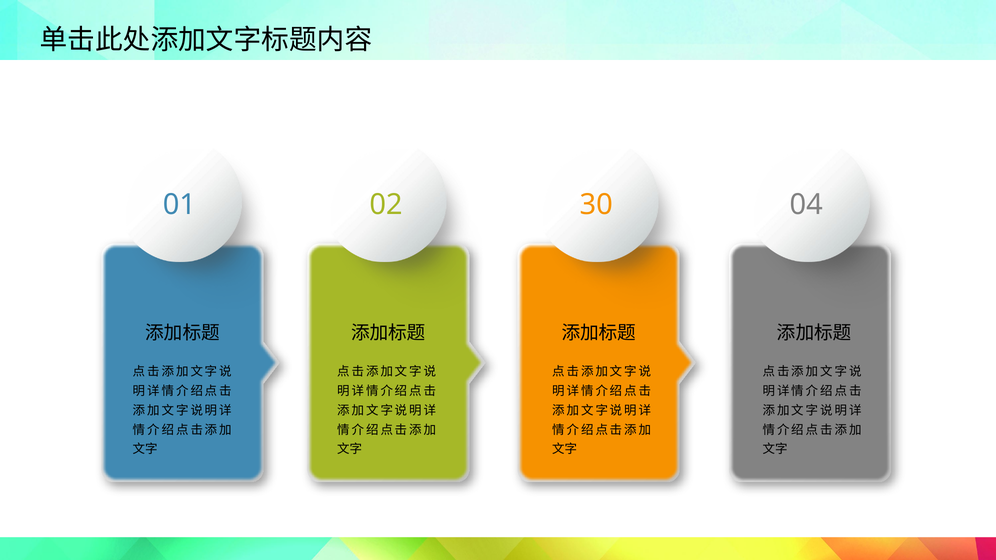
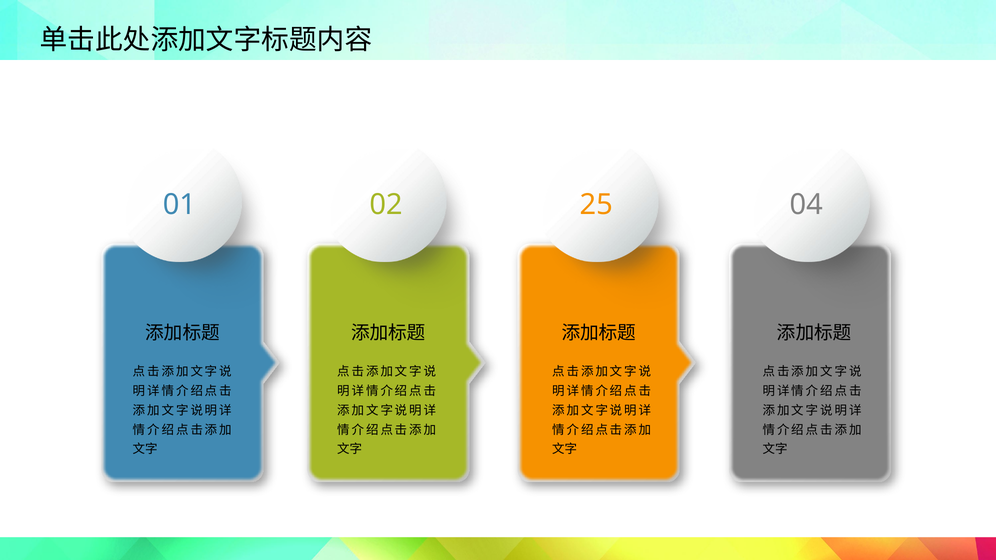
30: 30 -> 25
